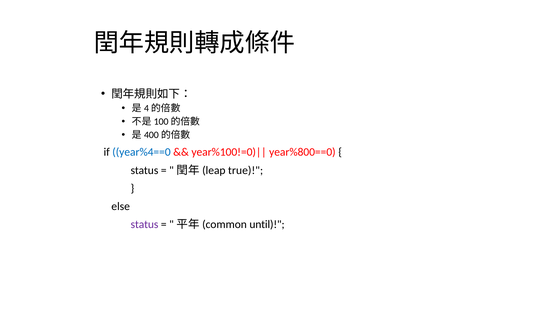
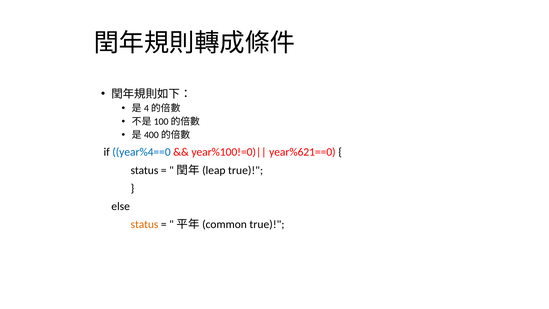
year%800==0: year%800==0 -> year%621==0
status at (144, 224) colour: purple -> orange
until at (267, 224): until -> true
